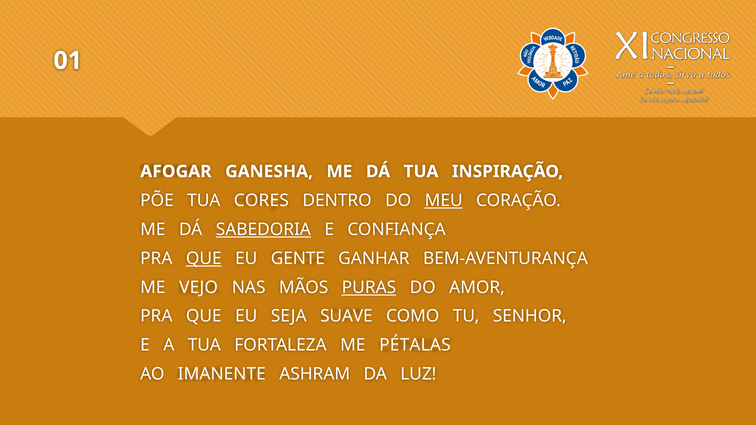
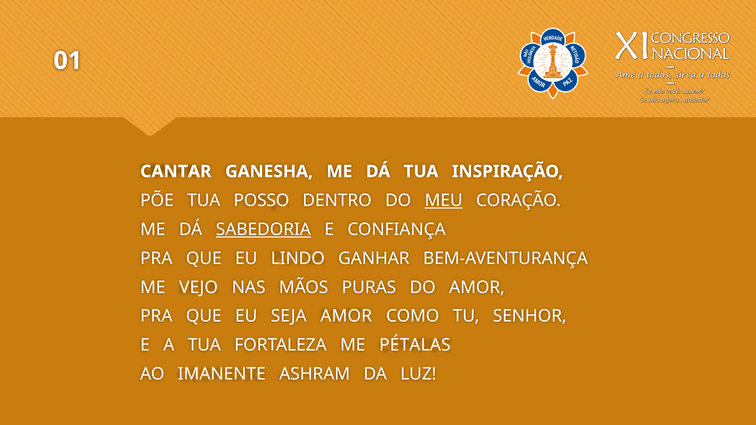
AFOGAR: AFOGAR -> CANTAR
CORES: CORES -> POSSO
QUE at (204, 259) underline: present -> none
GENTE: GENTE -> LINDO
PURAS underline: present -> none
SEJA SUAVE: SUAVE -> AMOR
